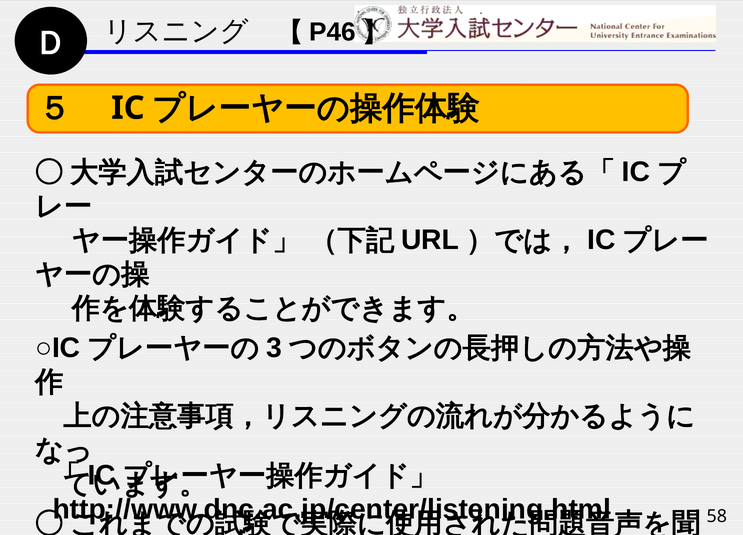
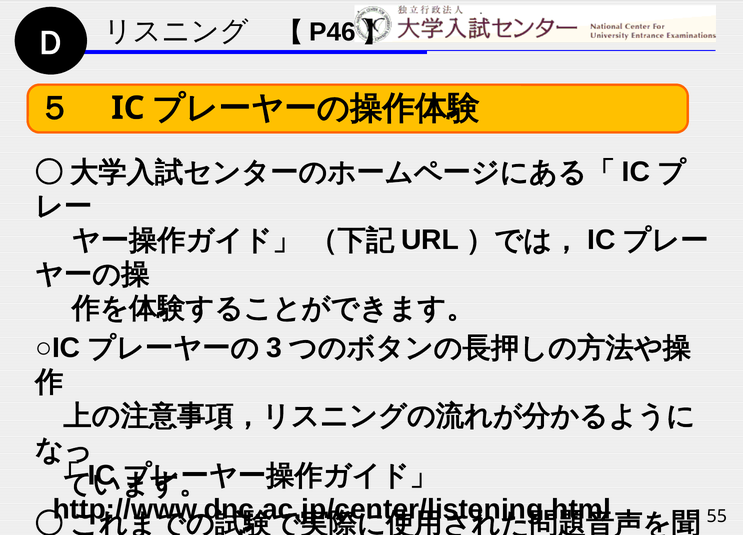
58: 58 -> 55
